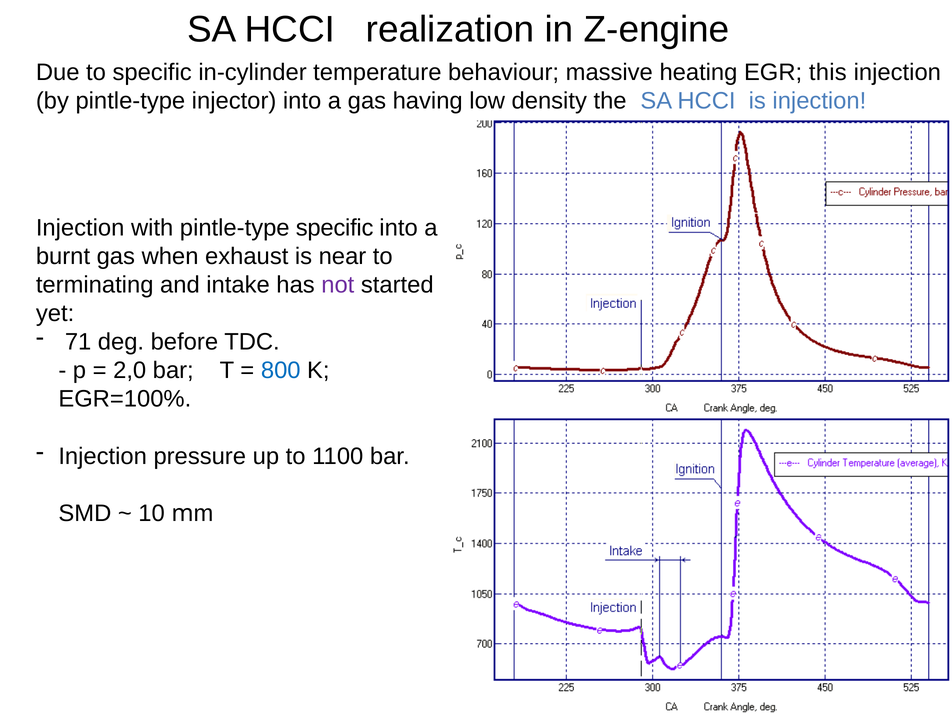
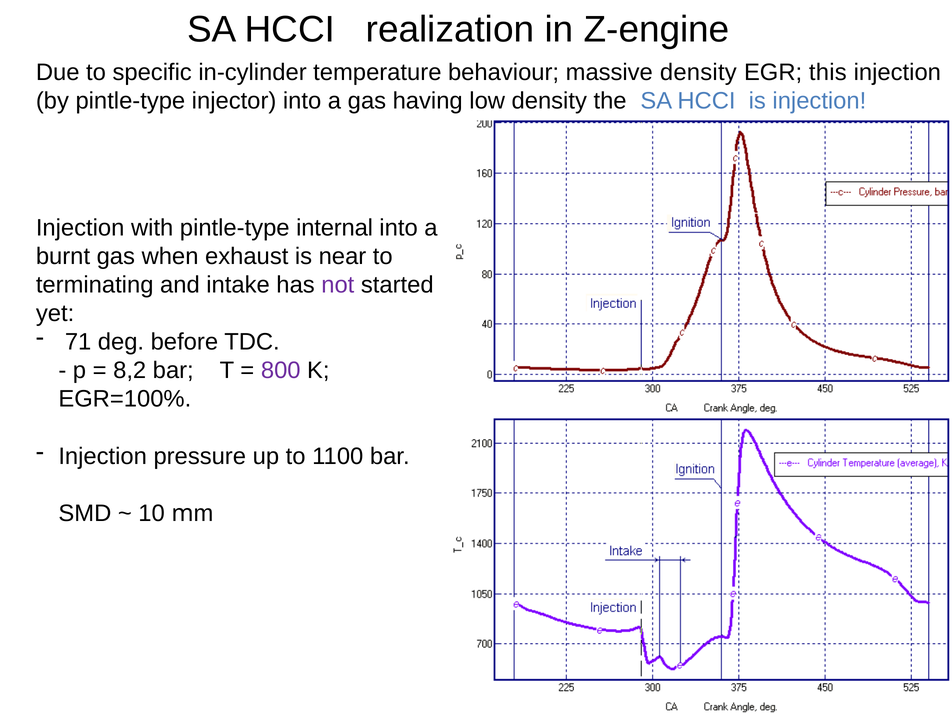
massive heating: heating -> density
pintle-type specific: specific -> internal
2,0: 2,0 -> 8,2
800 colour: blue -> purple
